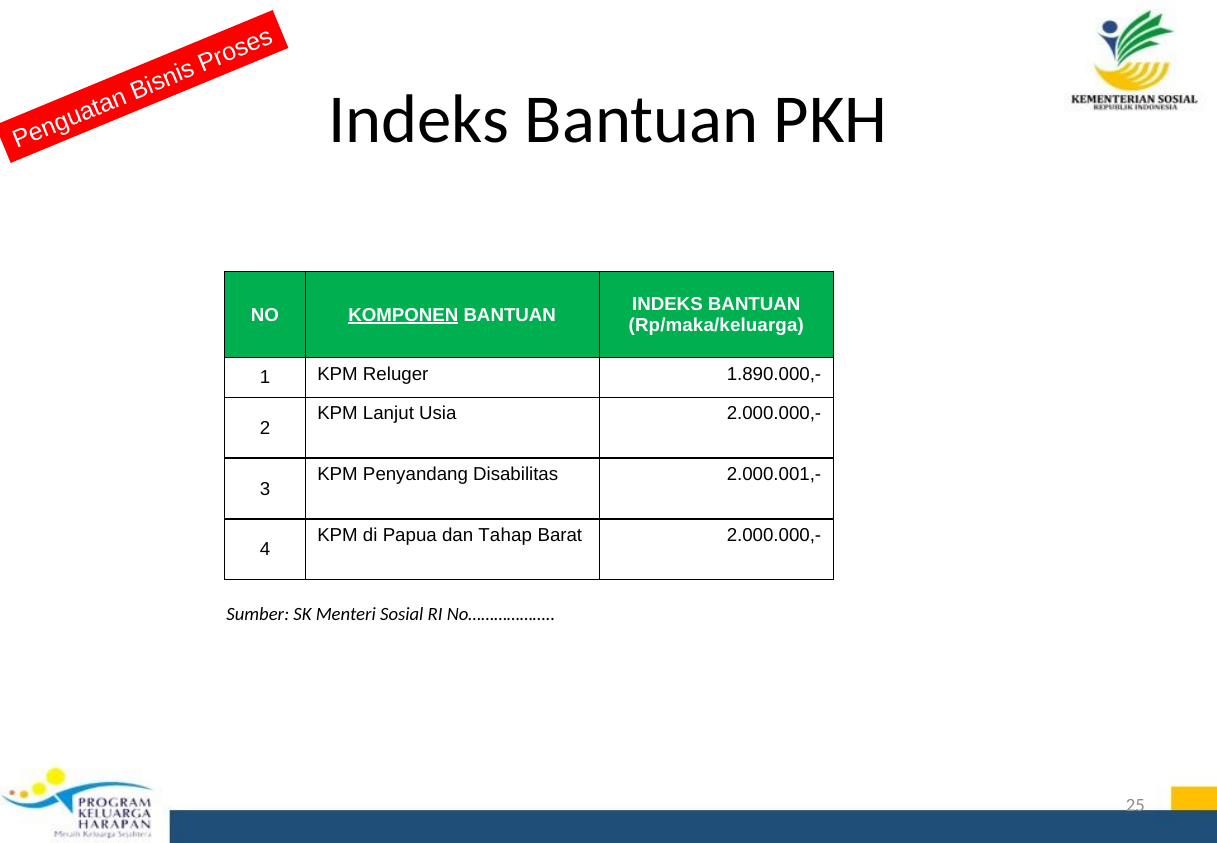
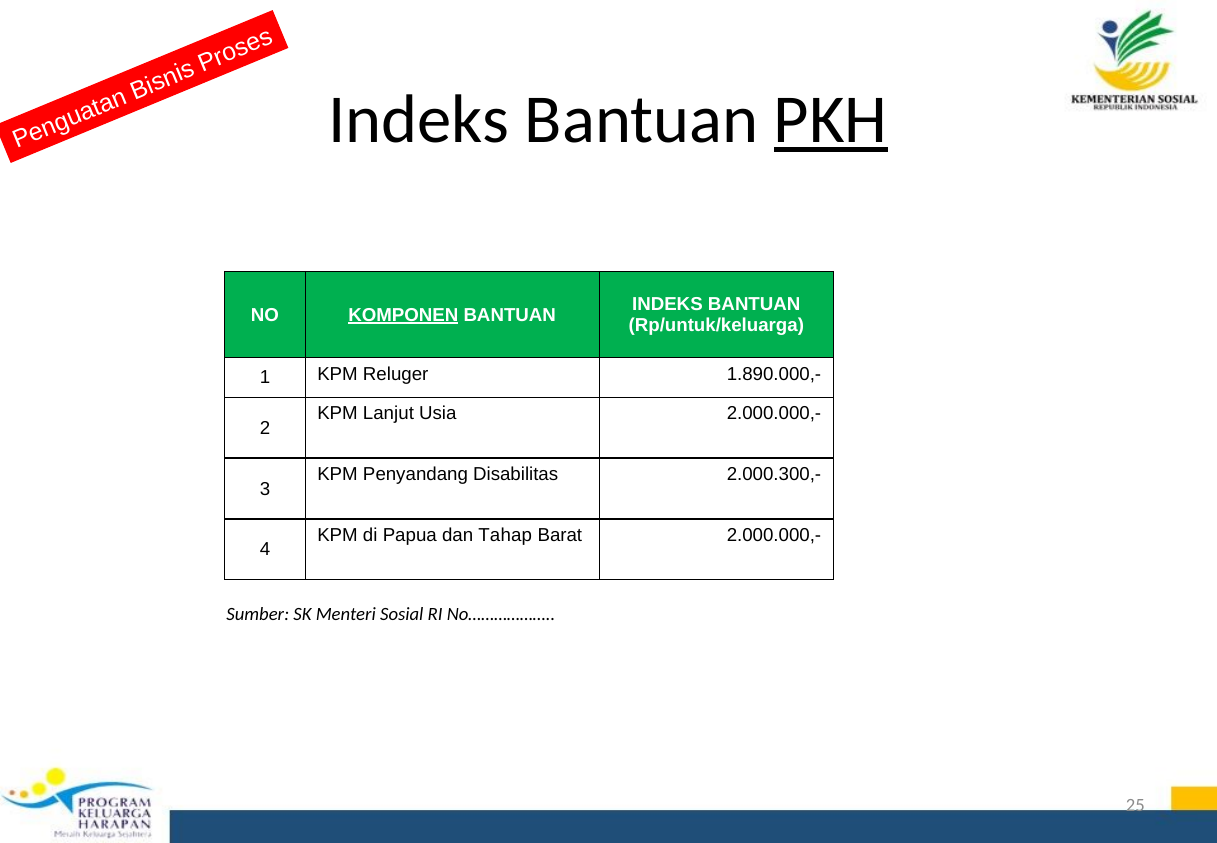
PKH underline: none -> present
Rp/maka/keluarga: Rp/maka/keluarga -> Rp/untuk/keluarga
2.000.001,-: 2.000.001,- -> 2.000.300,-
